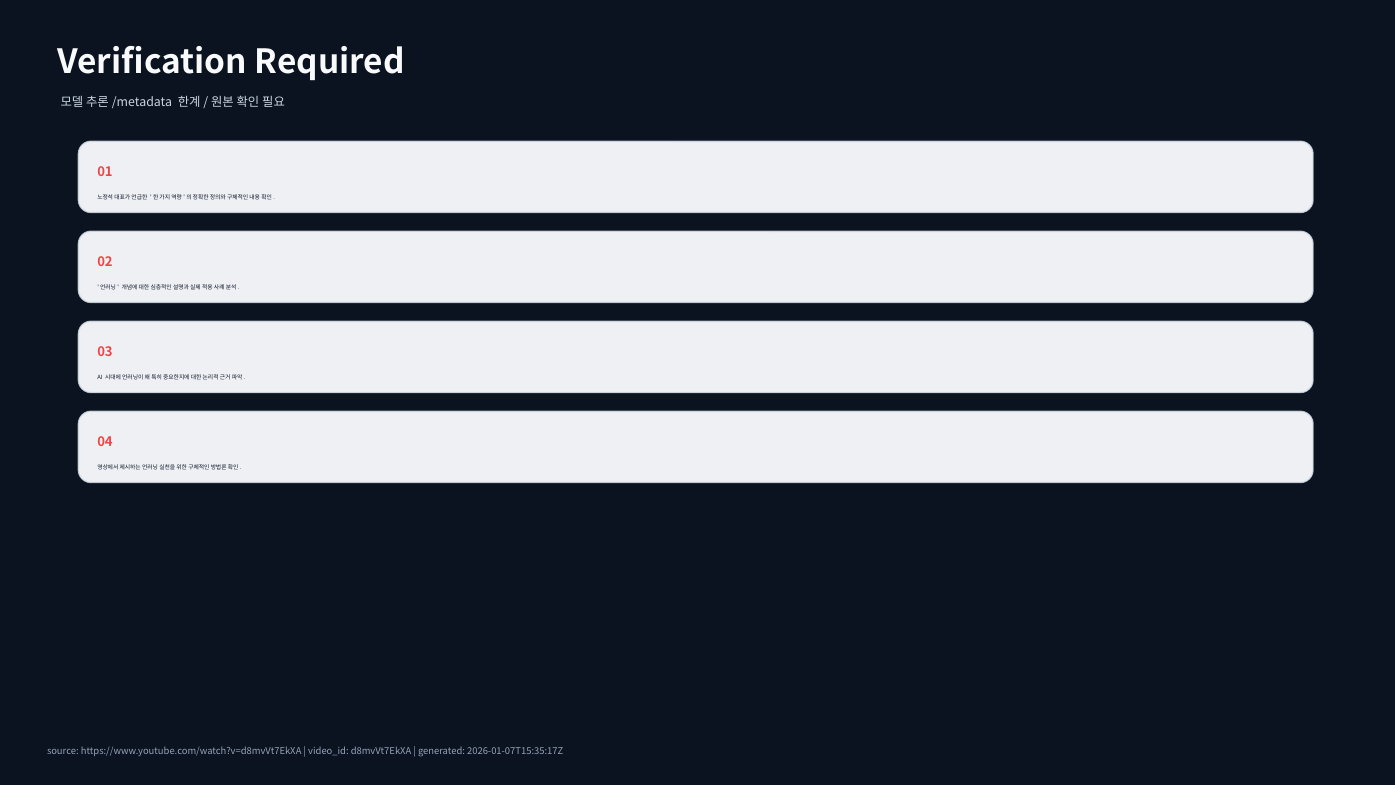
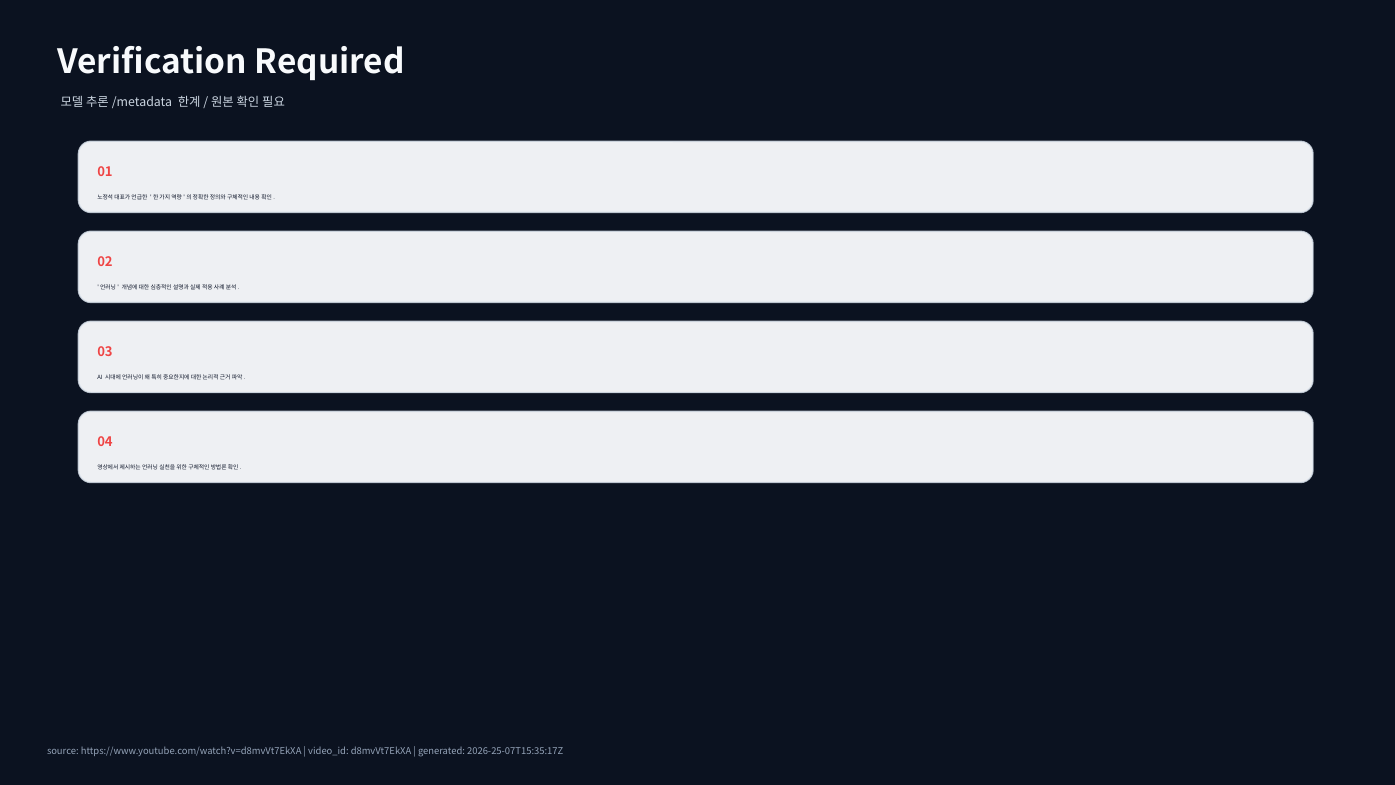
2026-01-07T15:35:17Z: 2026-01-07T15:35:17Z -> 2026-25-07T15:35:17Z
